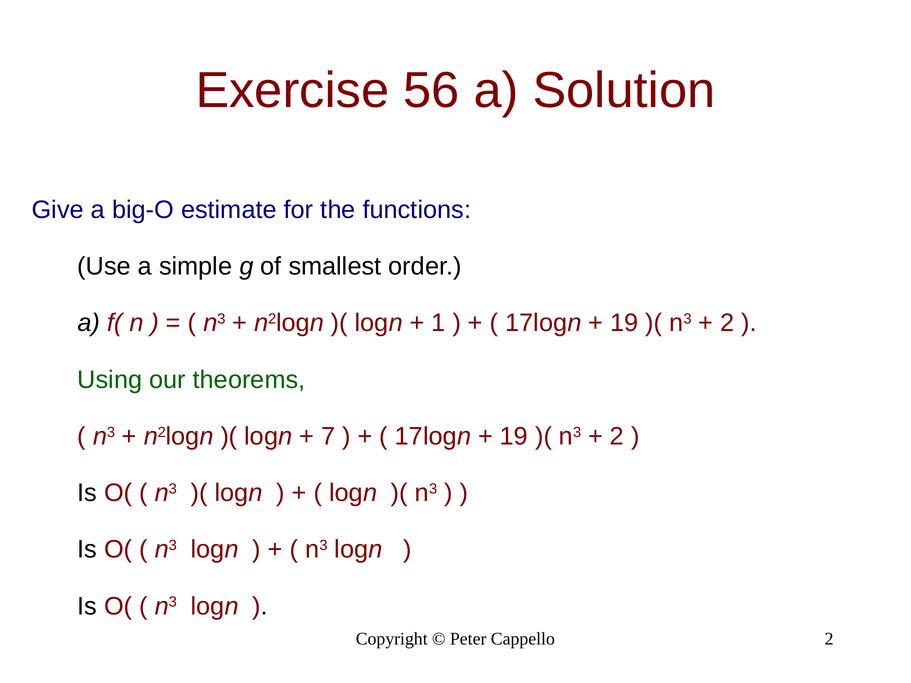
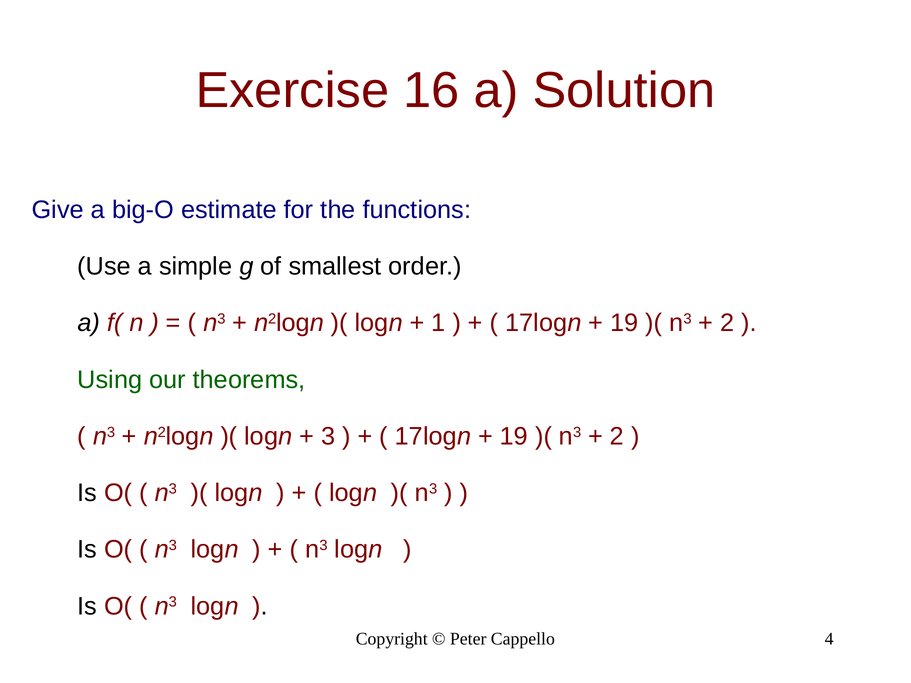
56: 56 -> 16
7: 7 -> 3
Cappello 2: 2 -> 4
